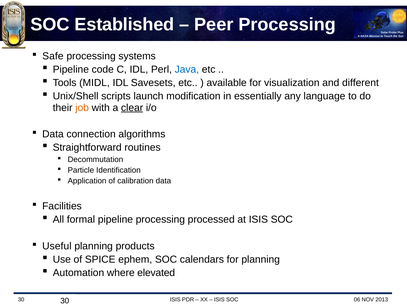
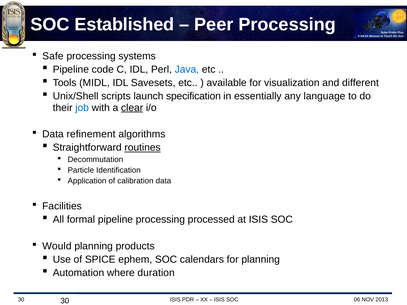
modification: modification -> specification
job colour: orange -> blue
connection: connection -> refinement
routines underline: none -> present
Useful: Useful -> Would
elevated: elevated -> duration
